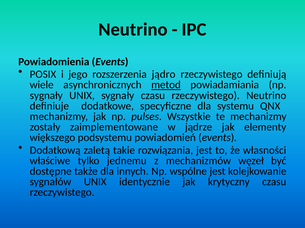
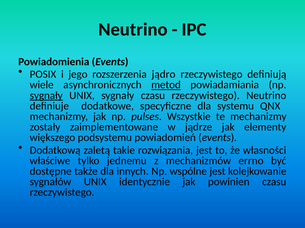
sygnały at (46, 96) underline: none -> present
węzeł: węzeł -> errno
krytyczny: krytyczny -> powinien
